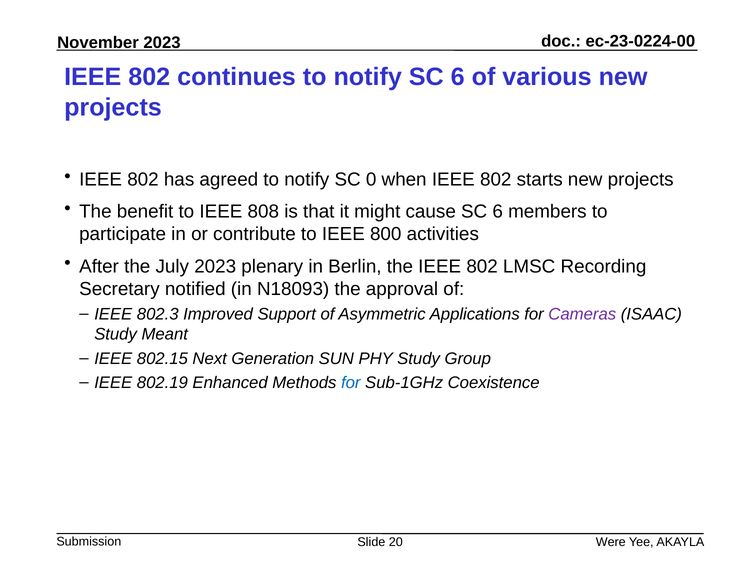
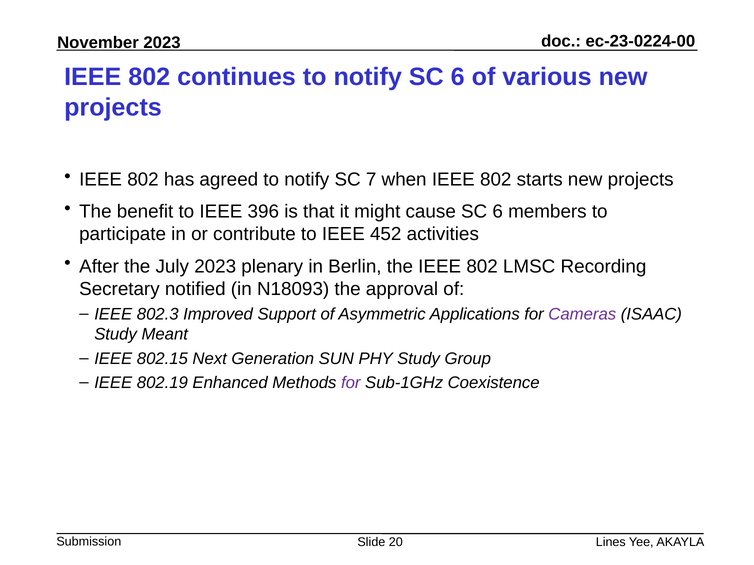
0: 0 -> 7
808: 808 -> 396
800: 800 -> 452
for at (351, 383) colour: blue -> purple
Were: Were -> Lines
